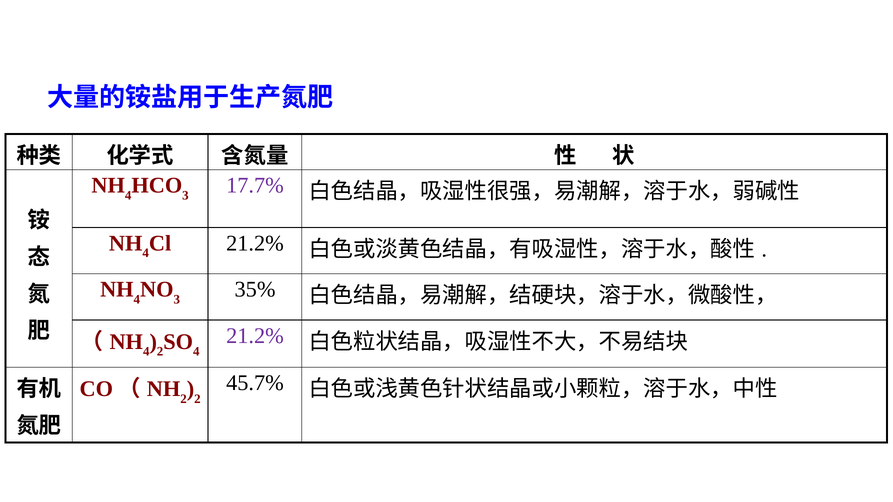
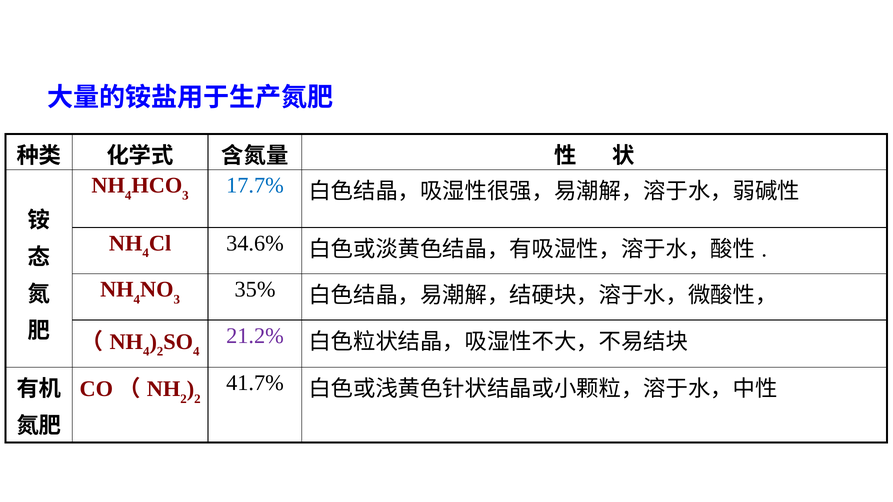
17.7% colour: purple -> blue
21.2% at (255, 243): 21.2% -> 34.6%
45.7%: 45.7% -> 41.7%
